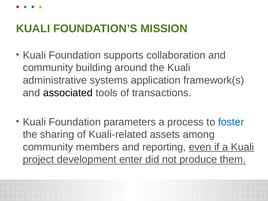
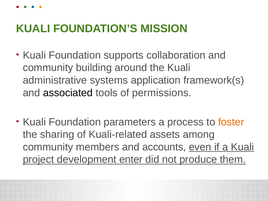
transactions: transactions -> permissions
foster colour: blue -> orange
reporting: reporting -> accounts
